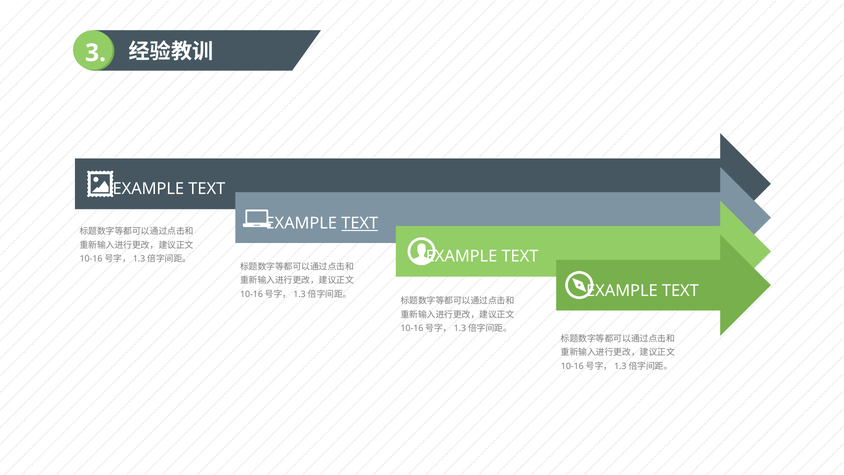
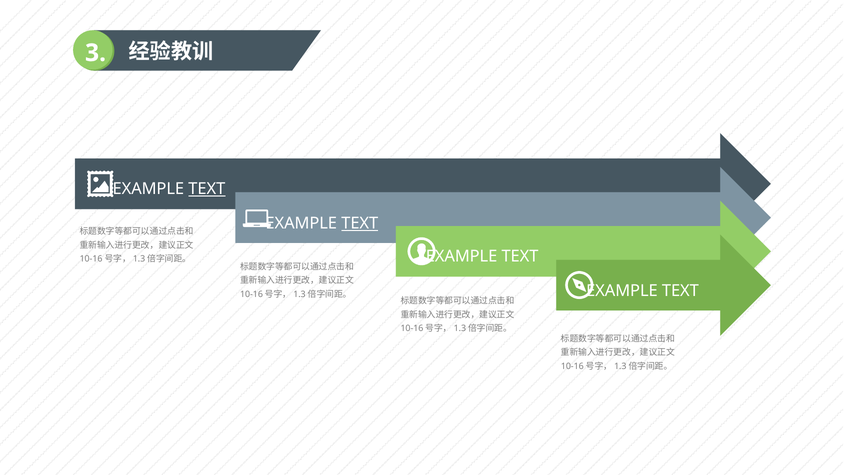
TEXT at (207, 189) underline: none -> present
